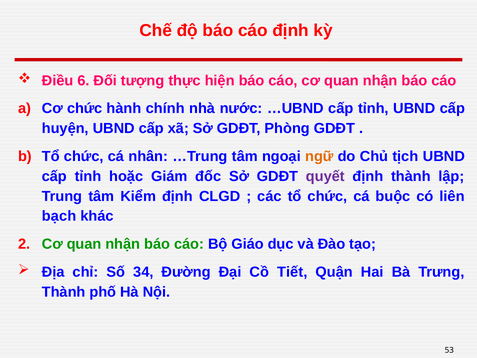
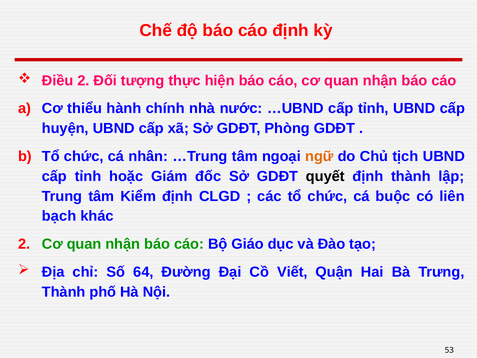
Điều 6: 6 -> 2
Cơ chức: chức -> thiểu
quyết colour: purple -> black
34: 34 -> 64
Tiết: Tiết -> Viết
